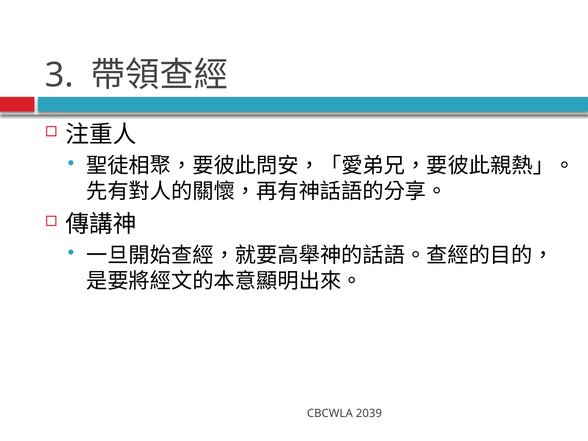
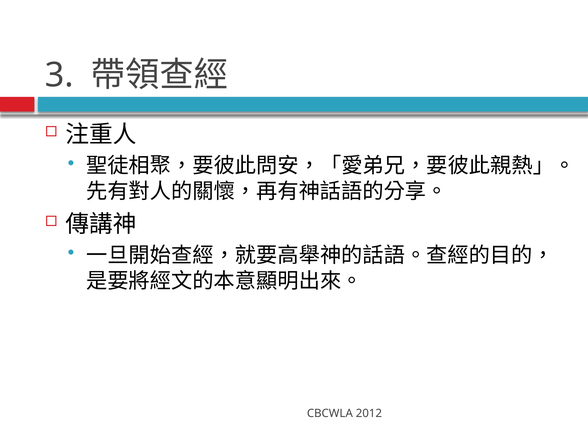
2039: 2039 -> 2012
